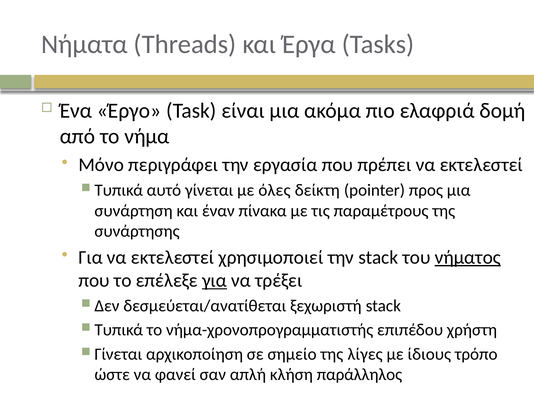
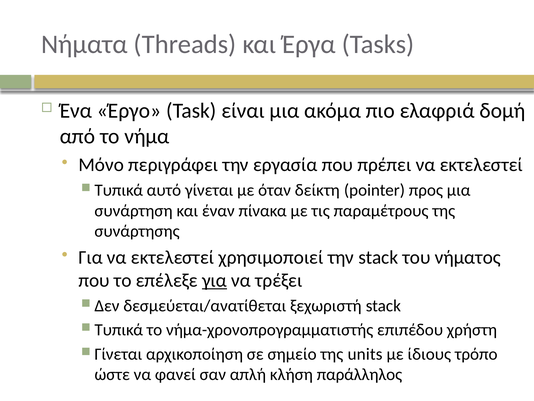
όλες: όλες -> όταν
νήματος underline: present -> none
λίγες: λίγες -> units
